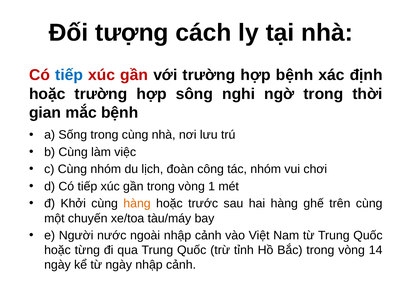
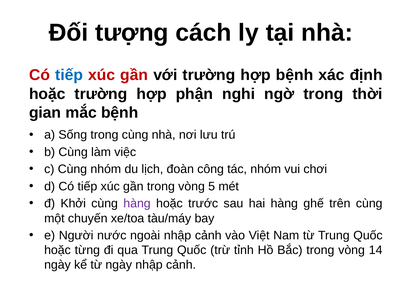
sông: sông -> phận
1: 1 -> 5
hàng at (137, 204) colour: orange -> purple
